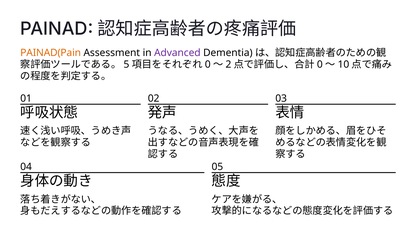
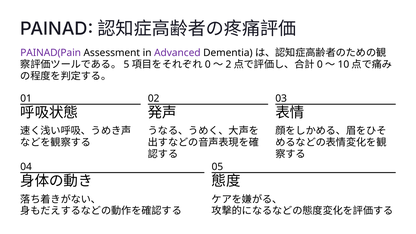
PAINAD(Pain colour: orange -> purple
